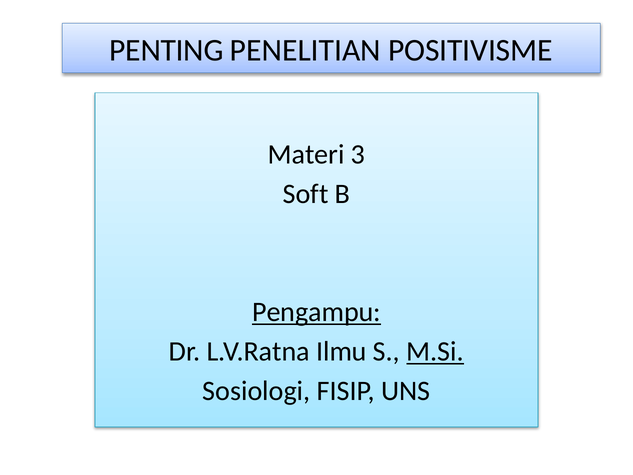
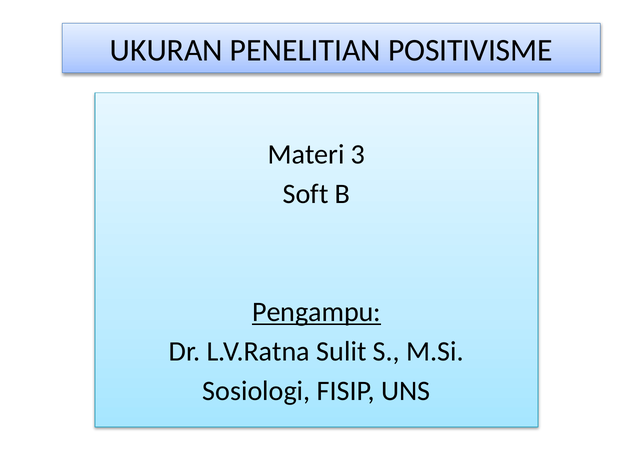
PENTING: PENTING -> UKURAN
Ilmu: Ilmu -> Sulit
M.Si underline: present -> none
